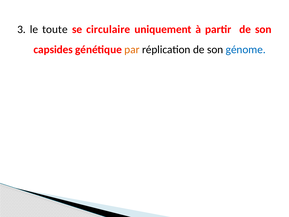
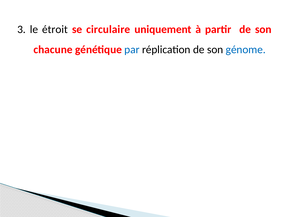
toute: toute -> étroit
capsides: capsides -> chacune
par colour: orange -> blue
